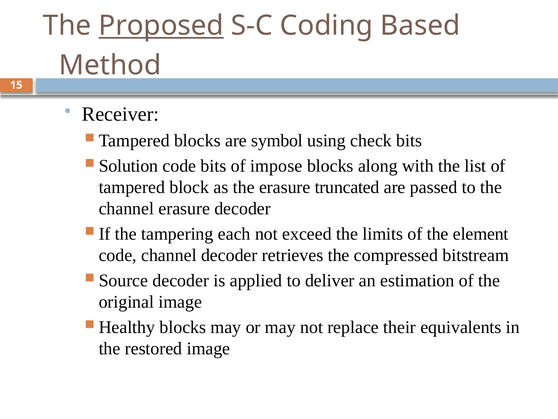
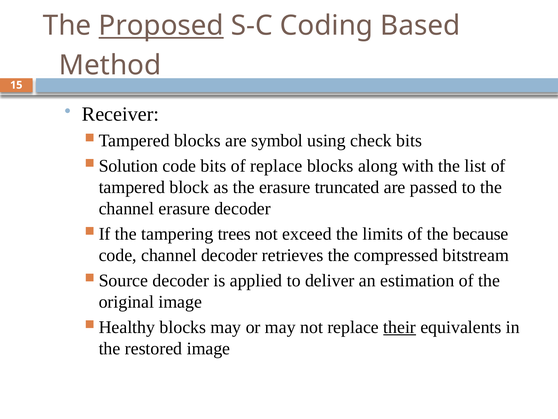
of impose: impose -> replace
each: each -> trees
element: element -> because
their underline: none -> present
